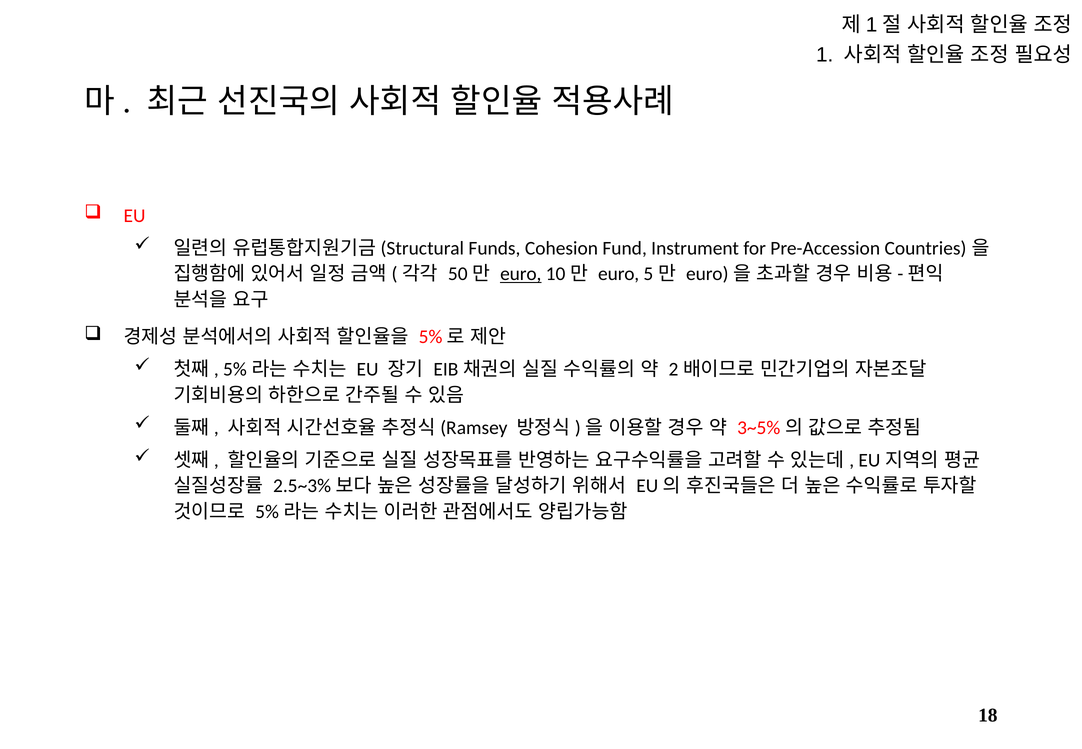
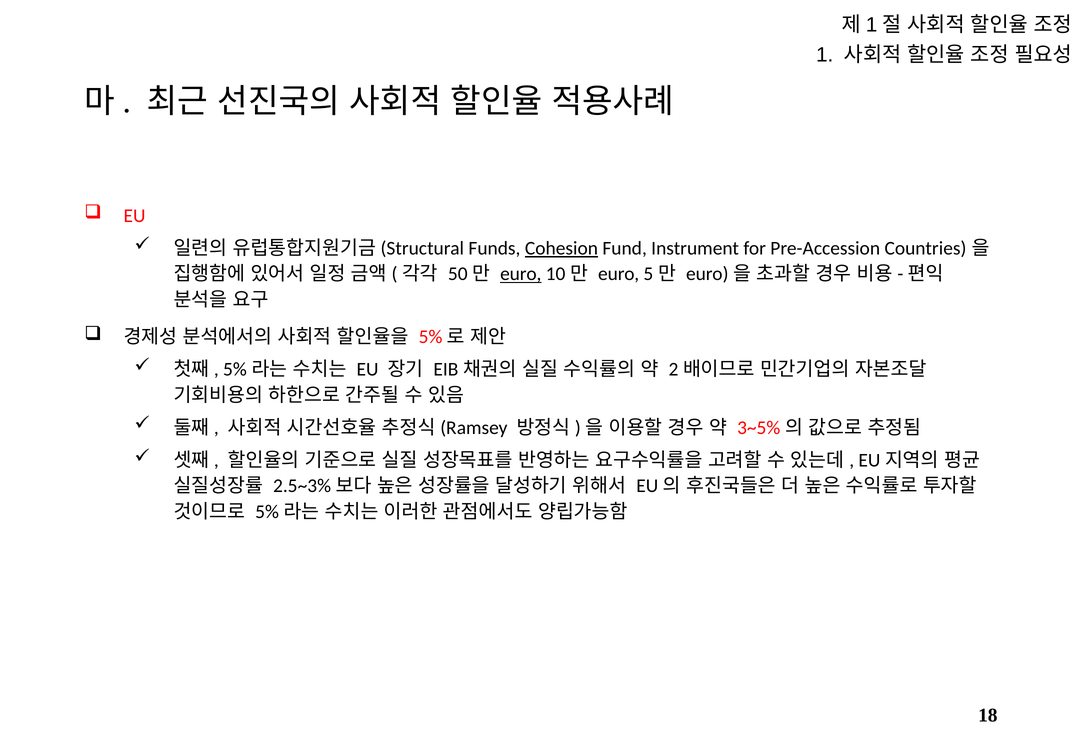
Cohesion underline: none -> present
